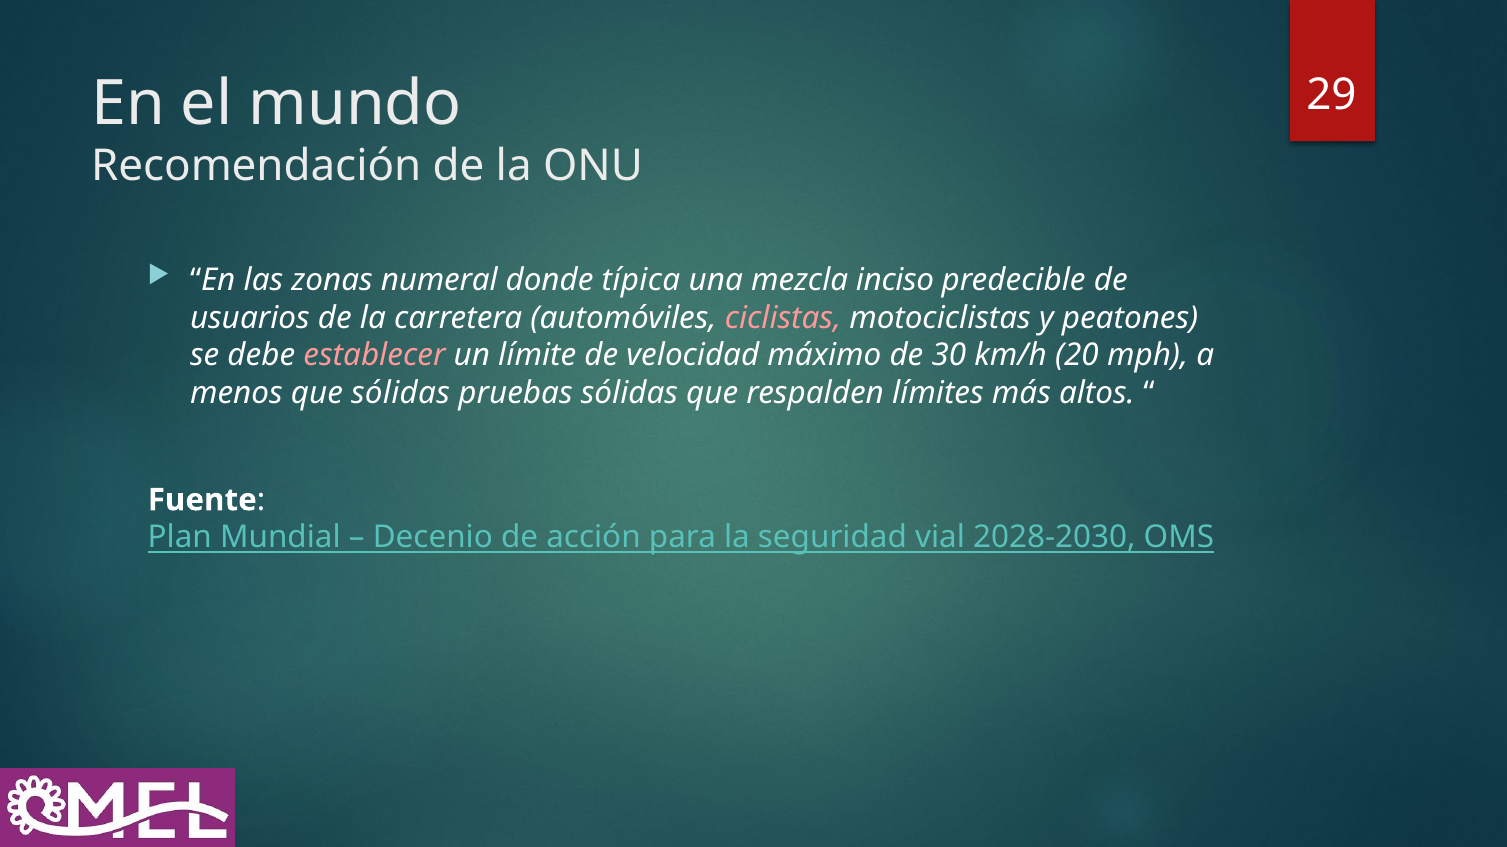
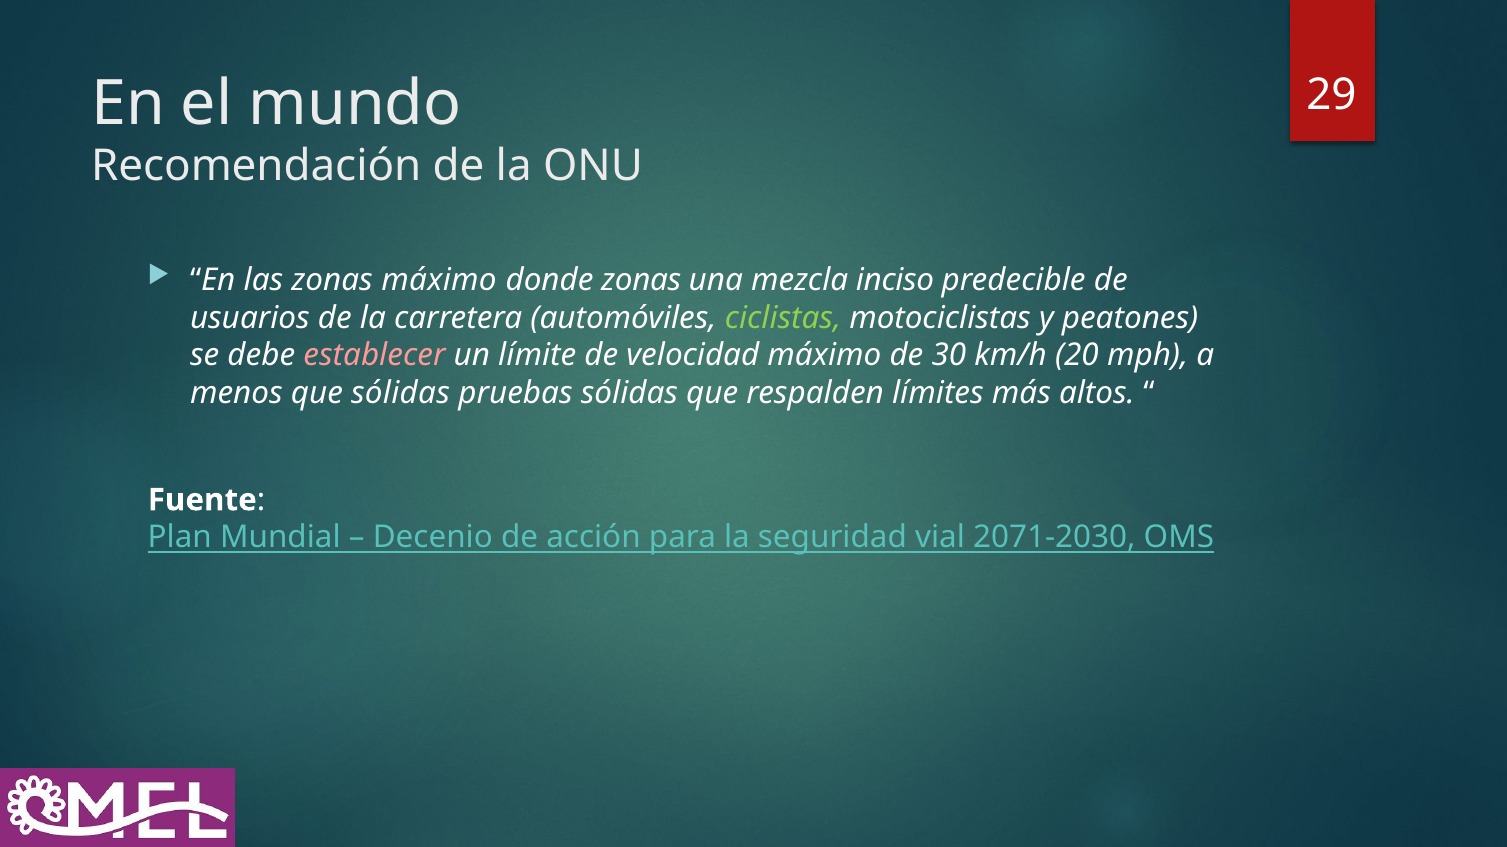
zonas numeral: numeral -> máximo
donde típica: típica -> zonas
ciclistas colour: pink -> light green
2028-2030: 2028-2030 -> 2071-2030
